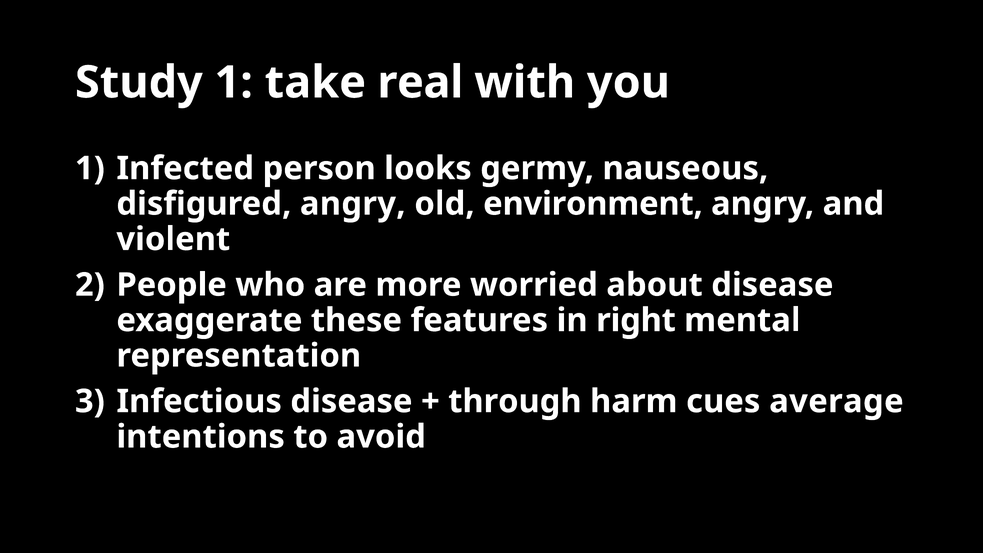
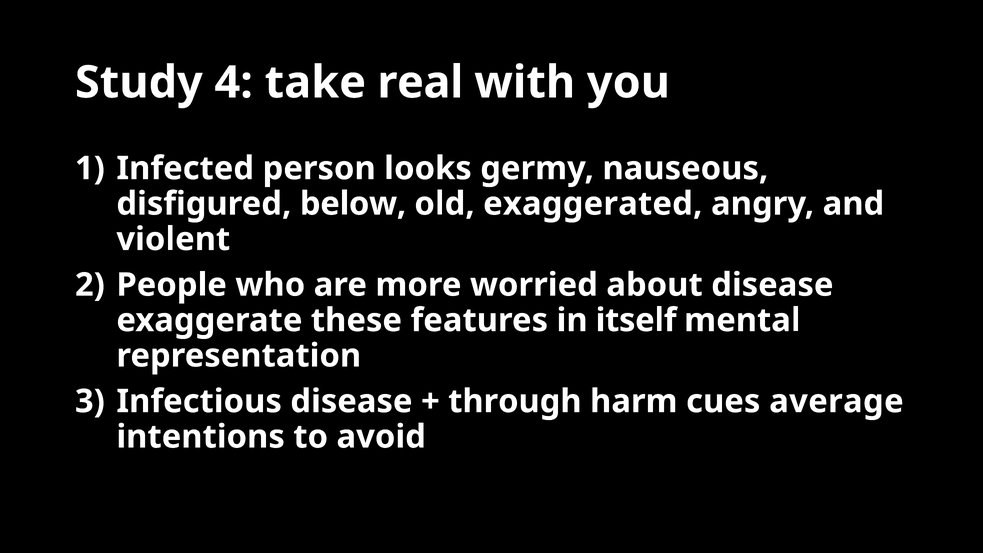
Study 1: 1 -> 4
disfigured angry: angry -> below
environment: environment -> exaggerated
right: right -> itself
